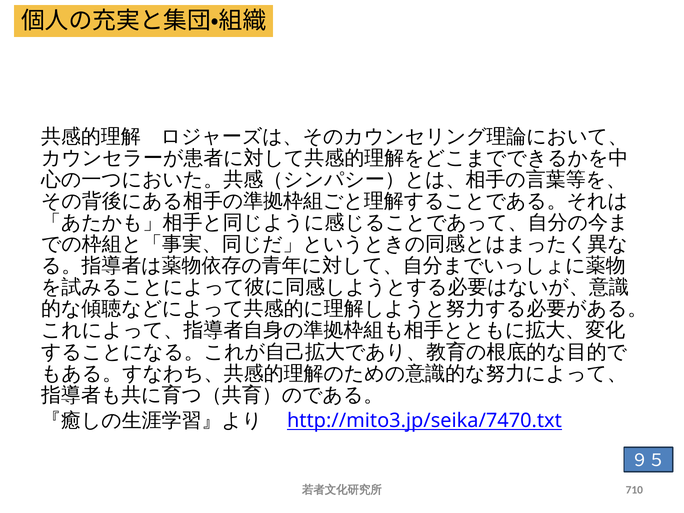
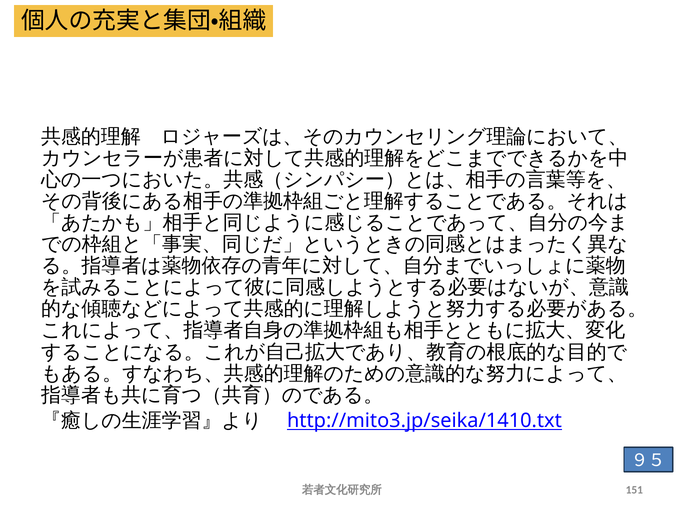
http://mito3.jp/seika/7470.txt: http://mito3.jp/seika/7470.txt -> http://mito3.jp/seika/1410.txt
710: 710 -> 151
